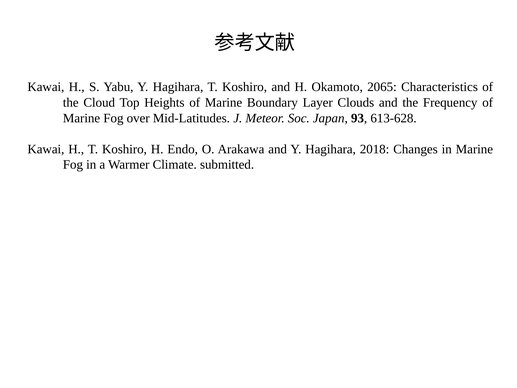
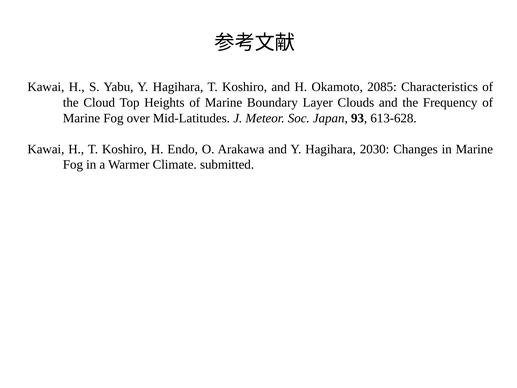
2065: 2065 -> 2085
2018: 2018 -> 2030
